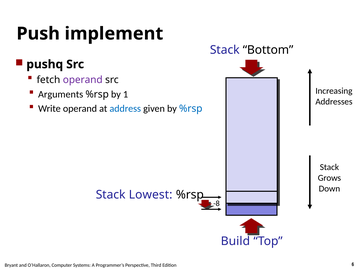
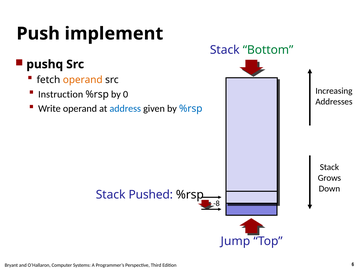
Bottom colour: black -> green
operand at (83, 80) colour: purple -> orange
Arguments: Arguments -> Instruction
1: 1 -> 0
Lowest: Lowest -> Pushed
Build: Build -> Jump
